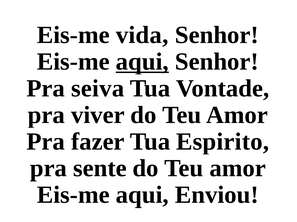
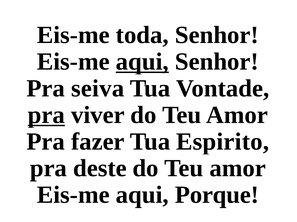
vida: vida -> toda
pra at (46, 115) underline: none -> present
sente: sente -> deste
Enviou: Enviou -> Porque
